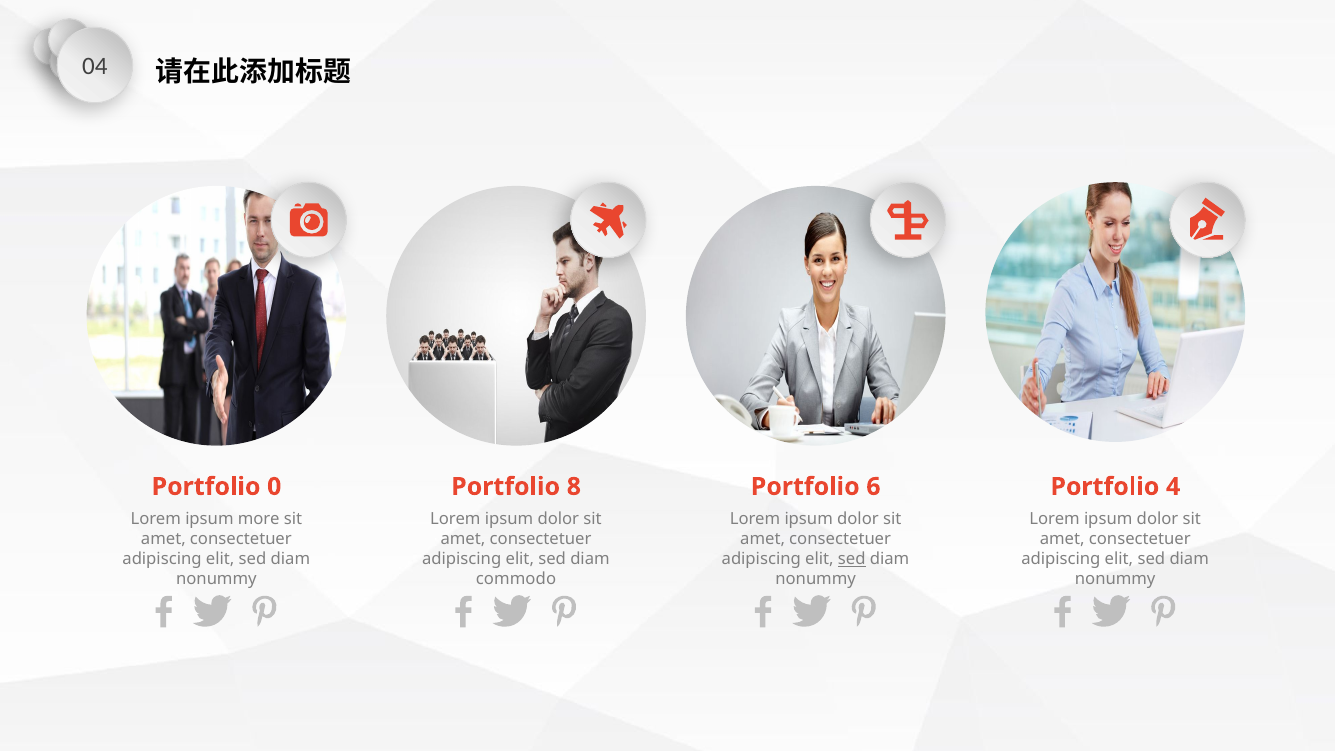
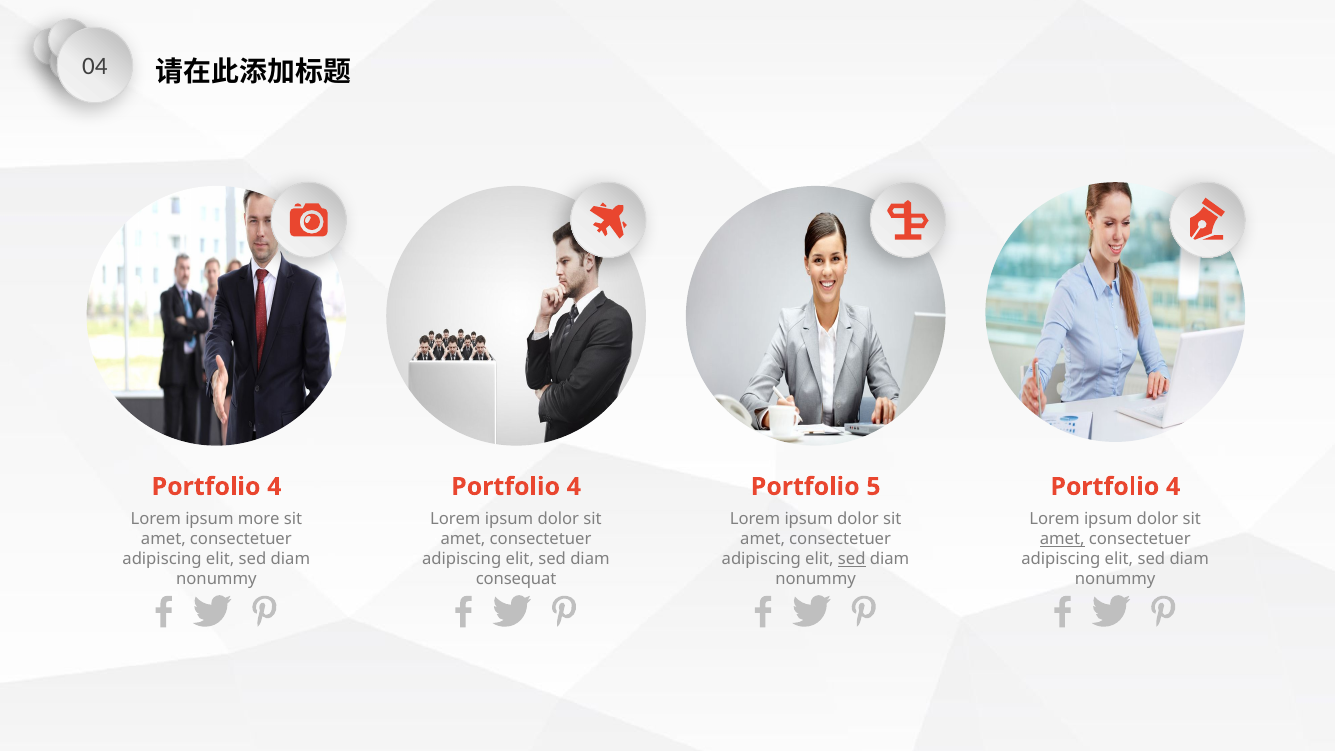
0 at (274, 487): 0 -> 4
8 at (574, 487): 8 -> 4
6: 6 -> 5
amet at (1062, 539) underline: none -> present
commodo: commodo -> consequat
